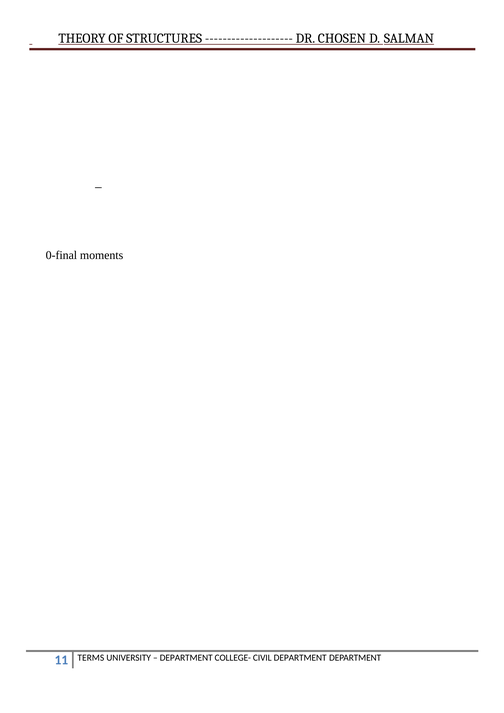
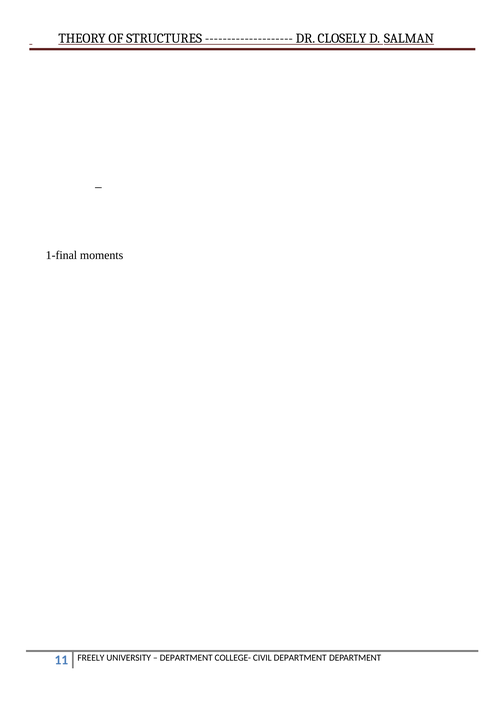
CHOSEN: CHOSEN -> CLOSELY
0-final: 0-final -> 1-final
TERMS: TERMS -> FREELY
